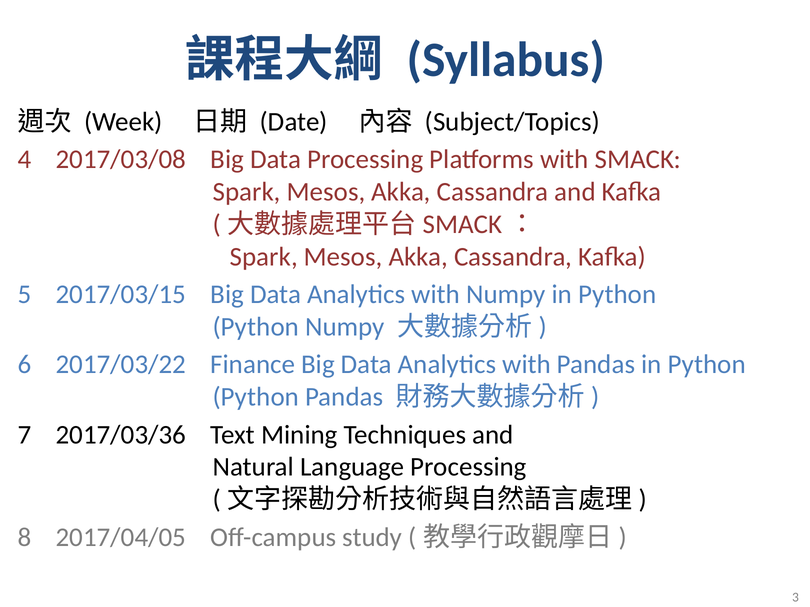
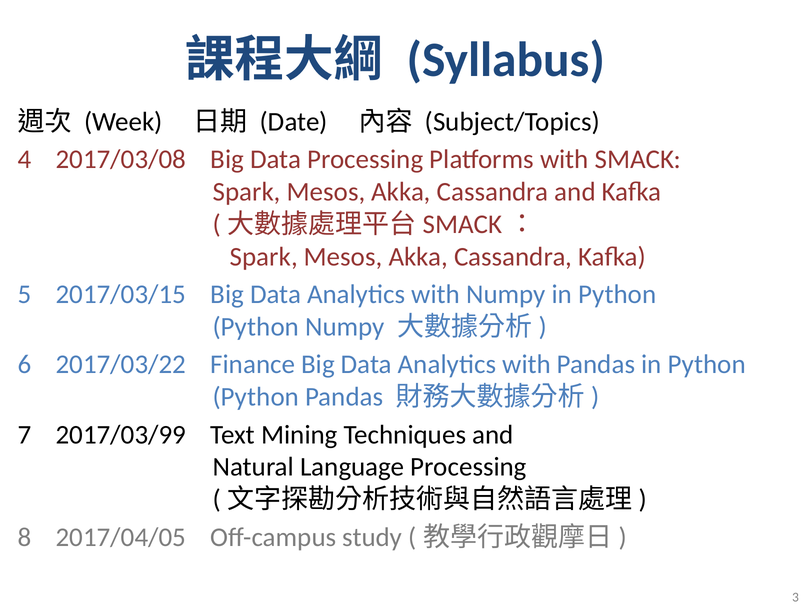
2017/03/36: 2017/03/36 -> 2017/03/99
